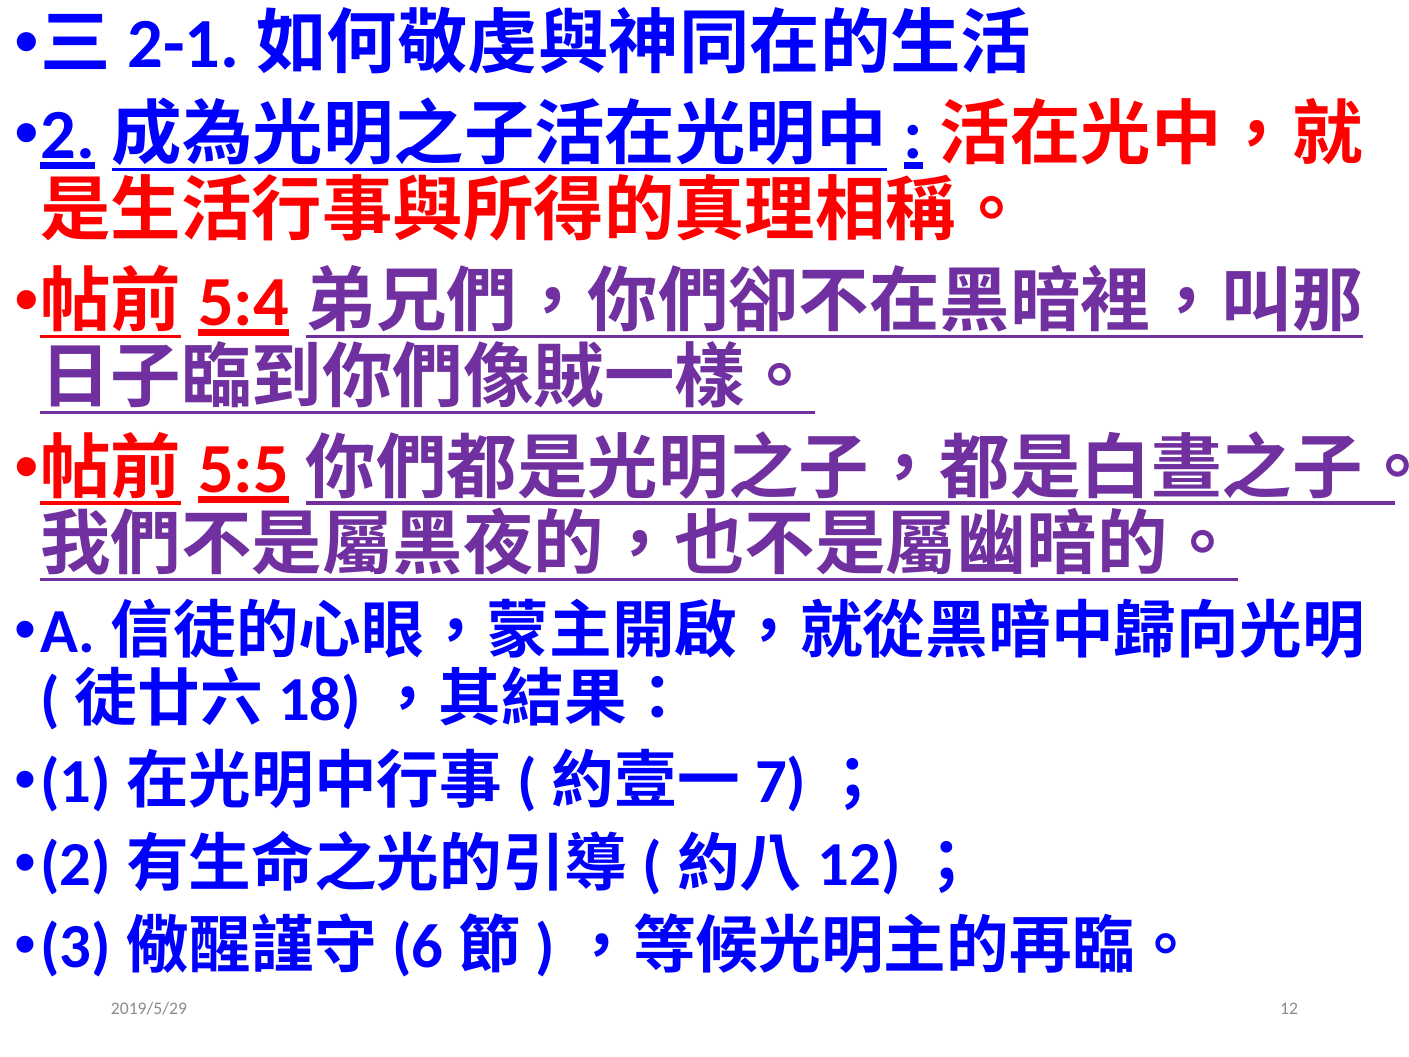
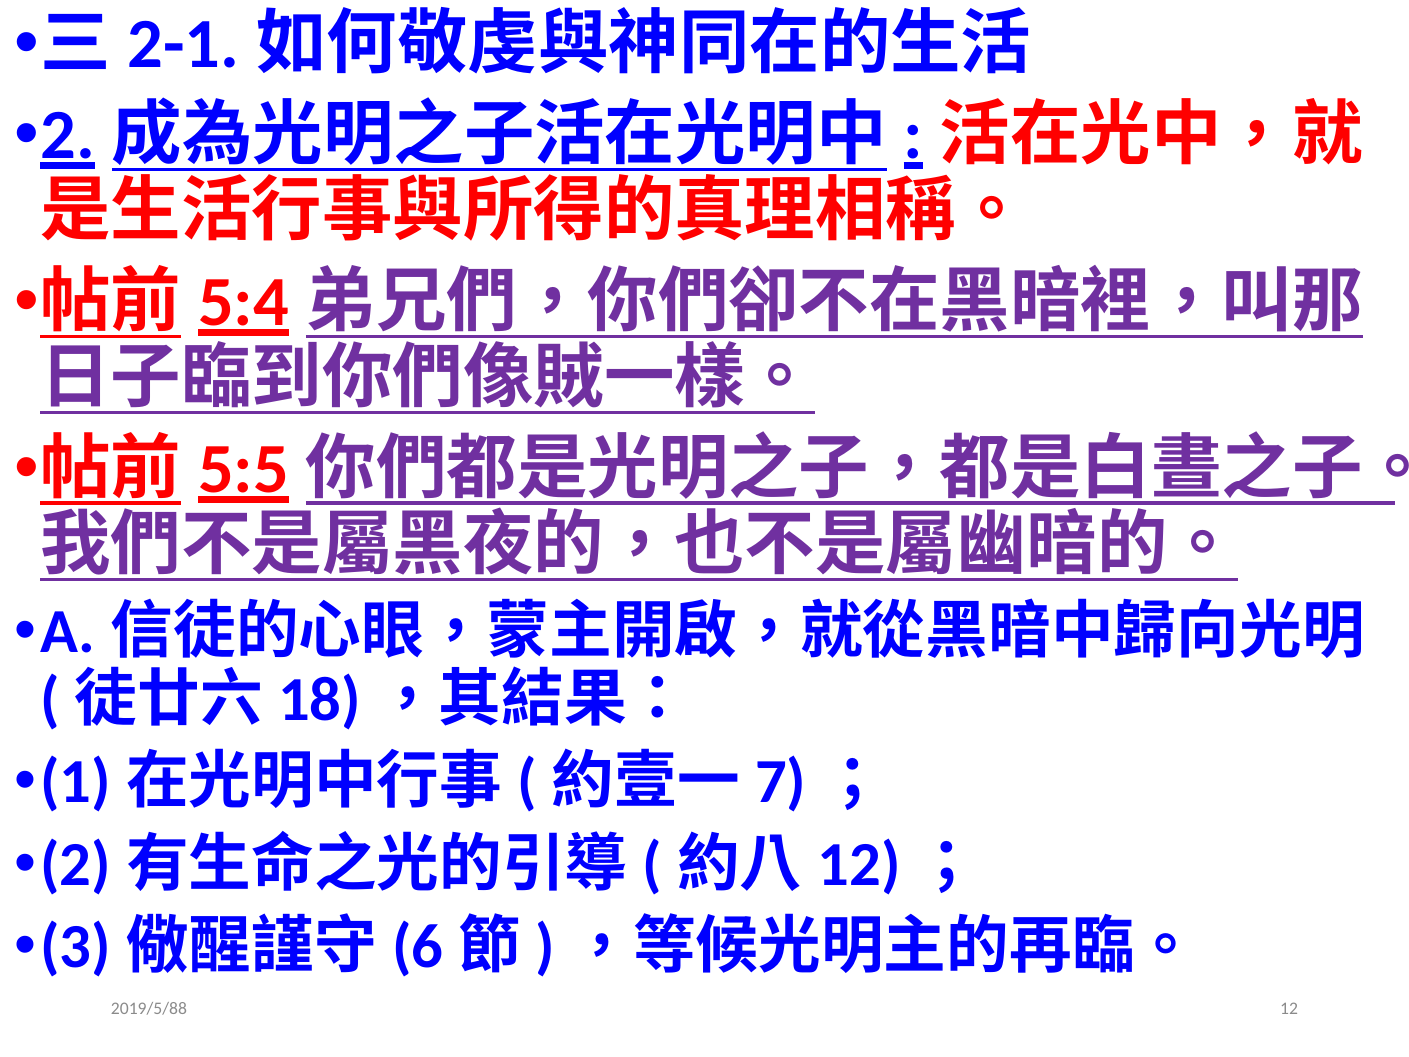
2019/5/29: 2019/5/29 -> 2019/5/88
